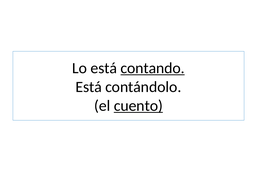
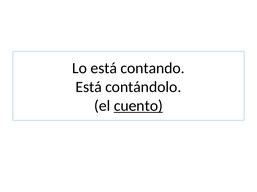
contando underline: present -> none
